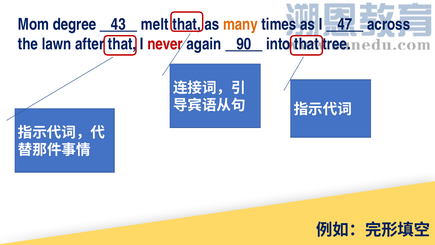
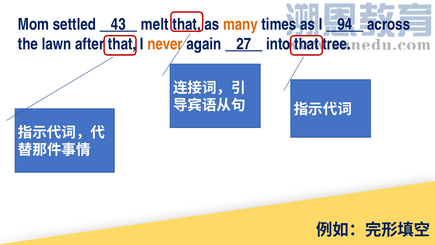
degree: degree -> settled
47: 47 -> 94
never colour: red -> orange
90: 90 -> 27
